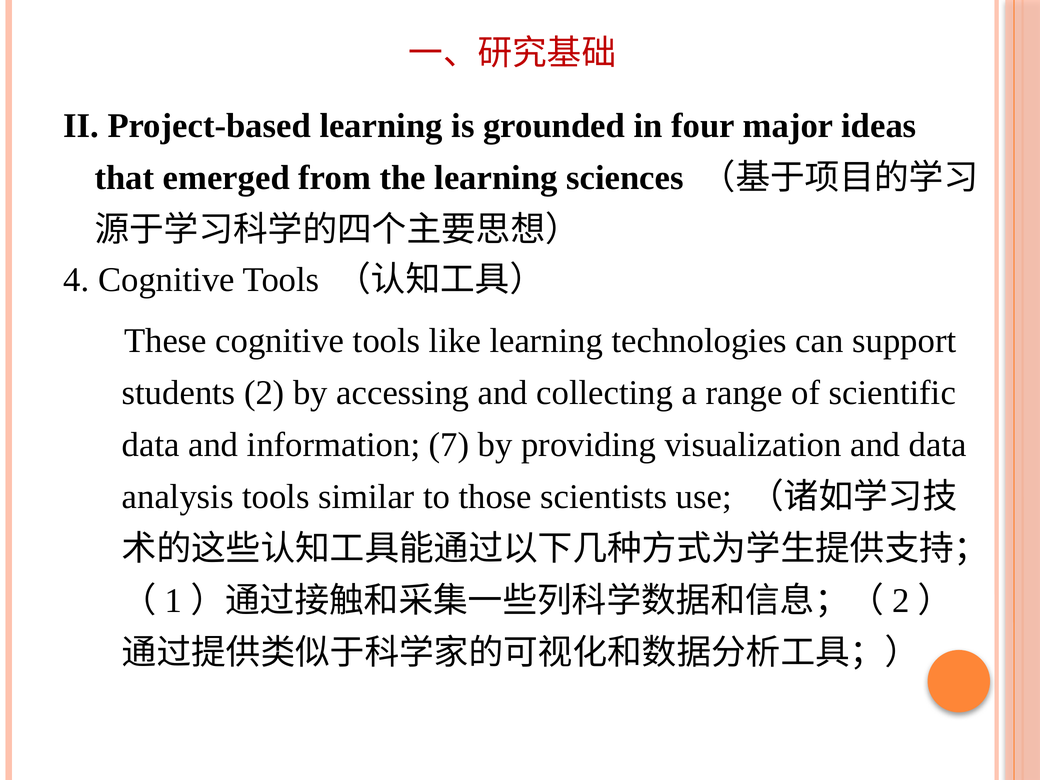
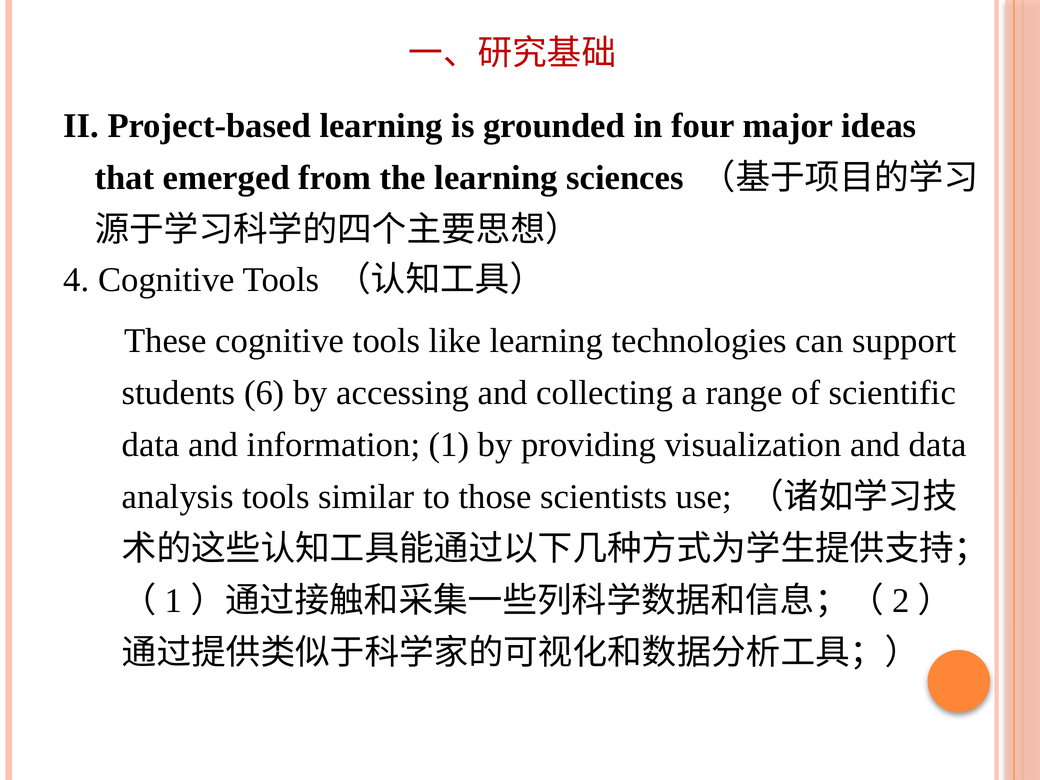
2: 2 -> 6
7: 7 -> 1
